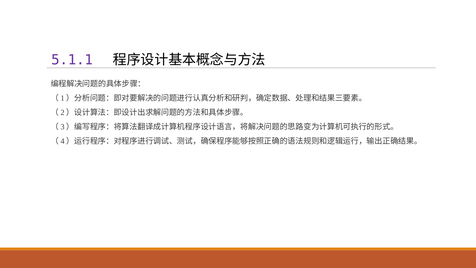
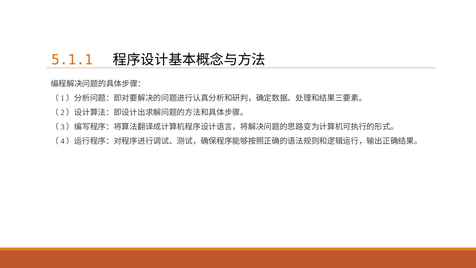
5.1.1 colour: purple -> orange
